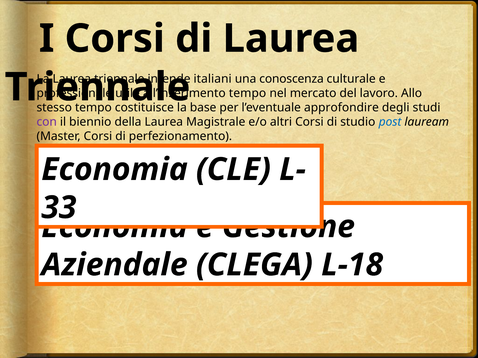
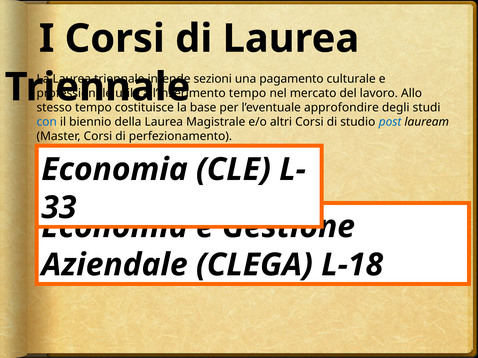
italiani: italiani -> sezioni
conoscenza: conoscenza -> pagamento
con colour: purple -> blue
